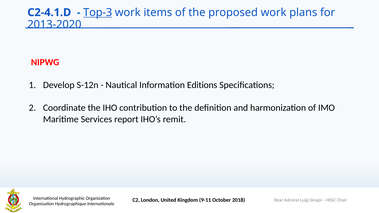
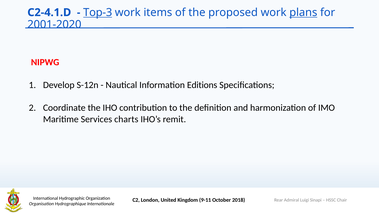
plans underline: none -> present
2013-2020: 2013-2020 -> 2001-2020
report: report -> charts
